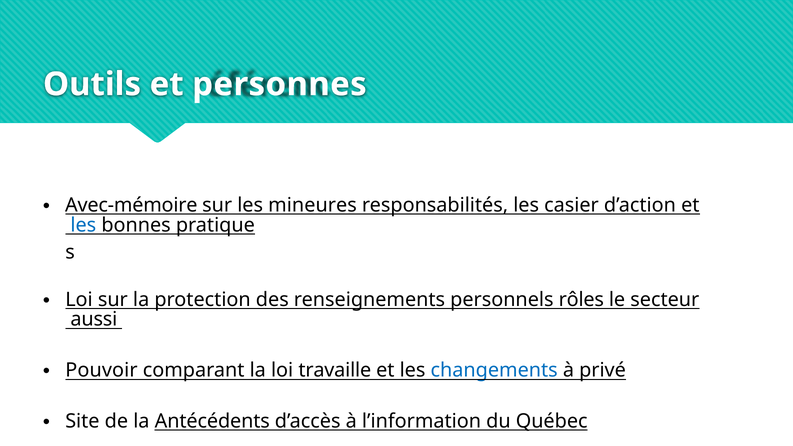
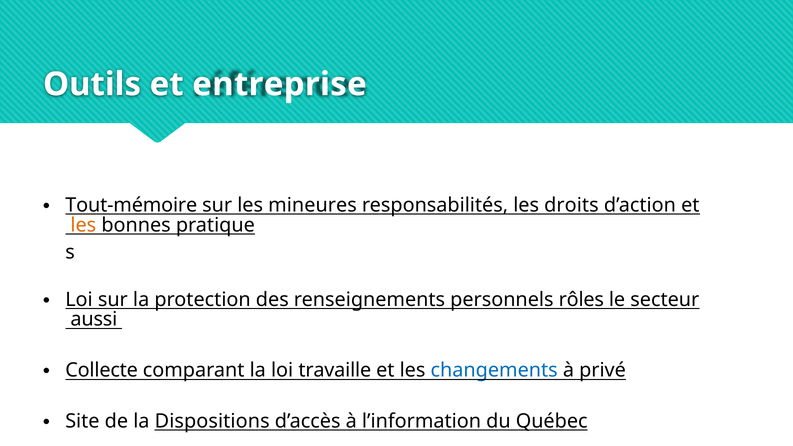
personnes: personnes -> entreprise
Avec-mémoire: Avec-mémoire -> Tout-mémoire
casier: casier -> droits
les at (83, 225) colour: blue -> orange
Pouvoir: Pouvoir -> Collecte
Antécédents: Antécédents -> Dispositions
